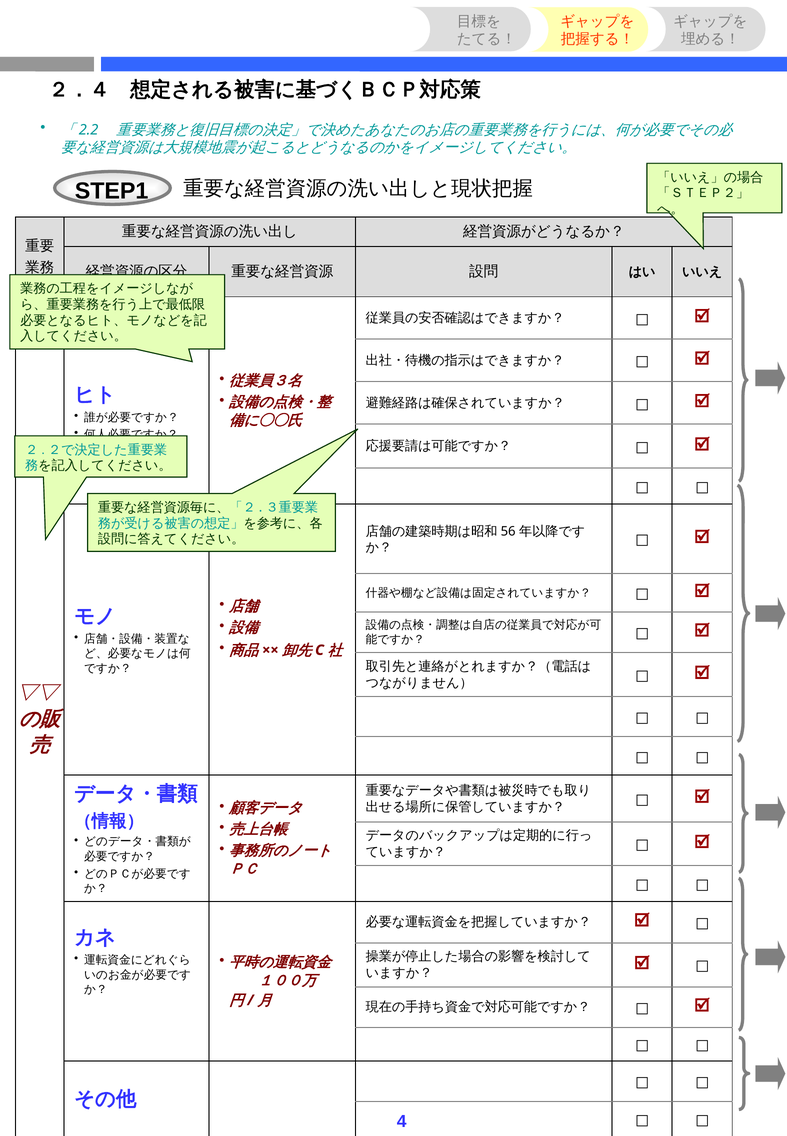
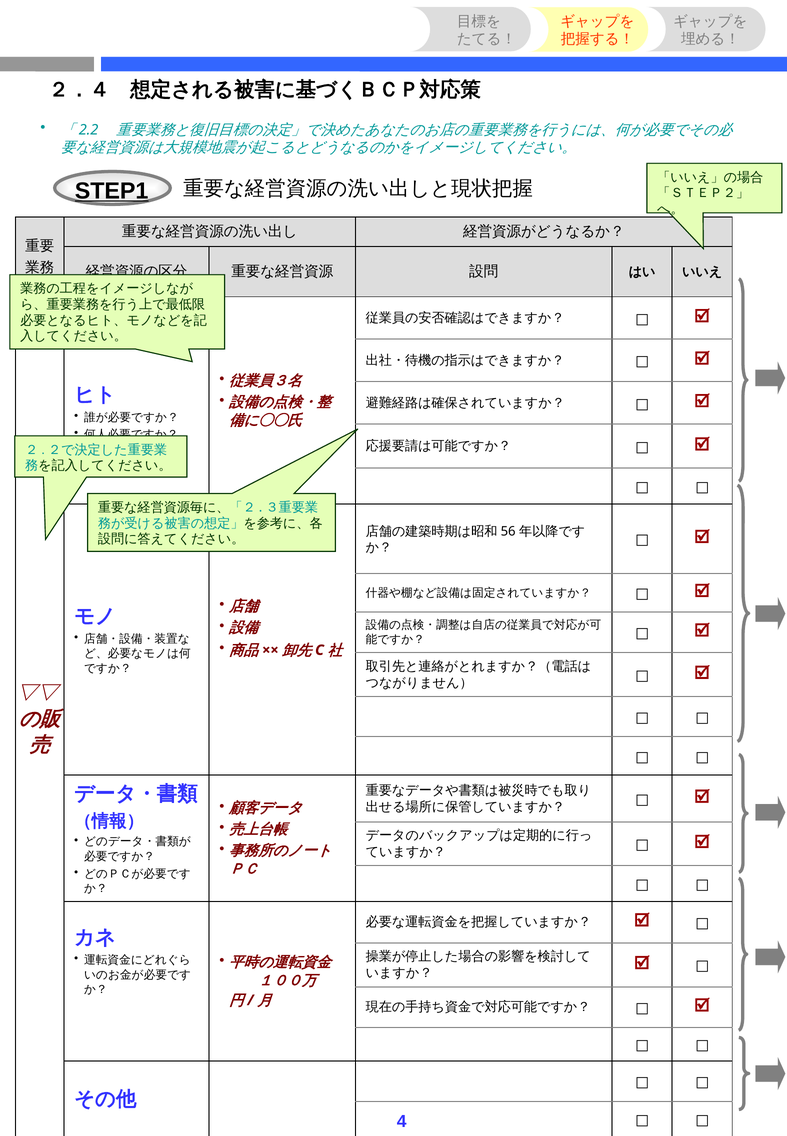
STEP1 underline: none -> present
